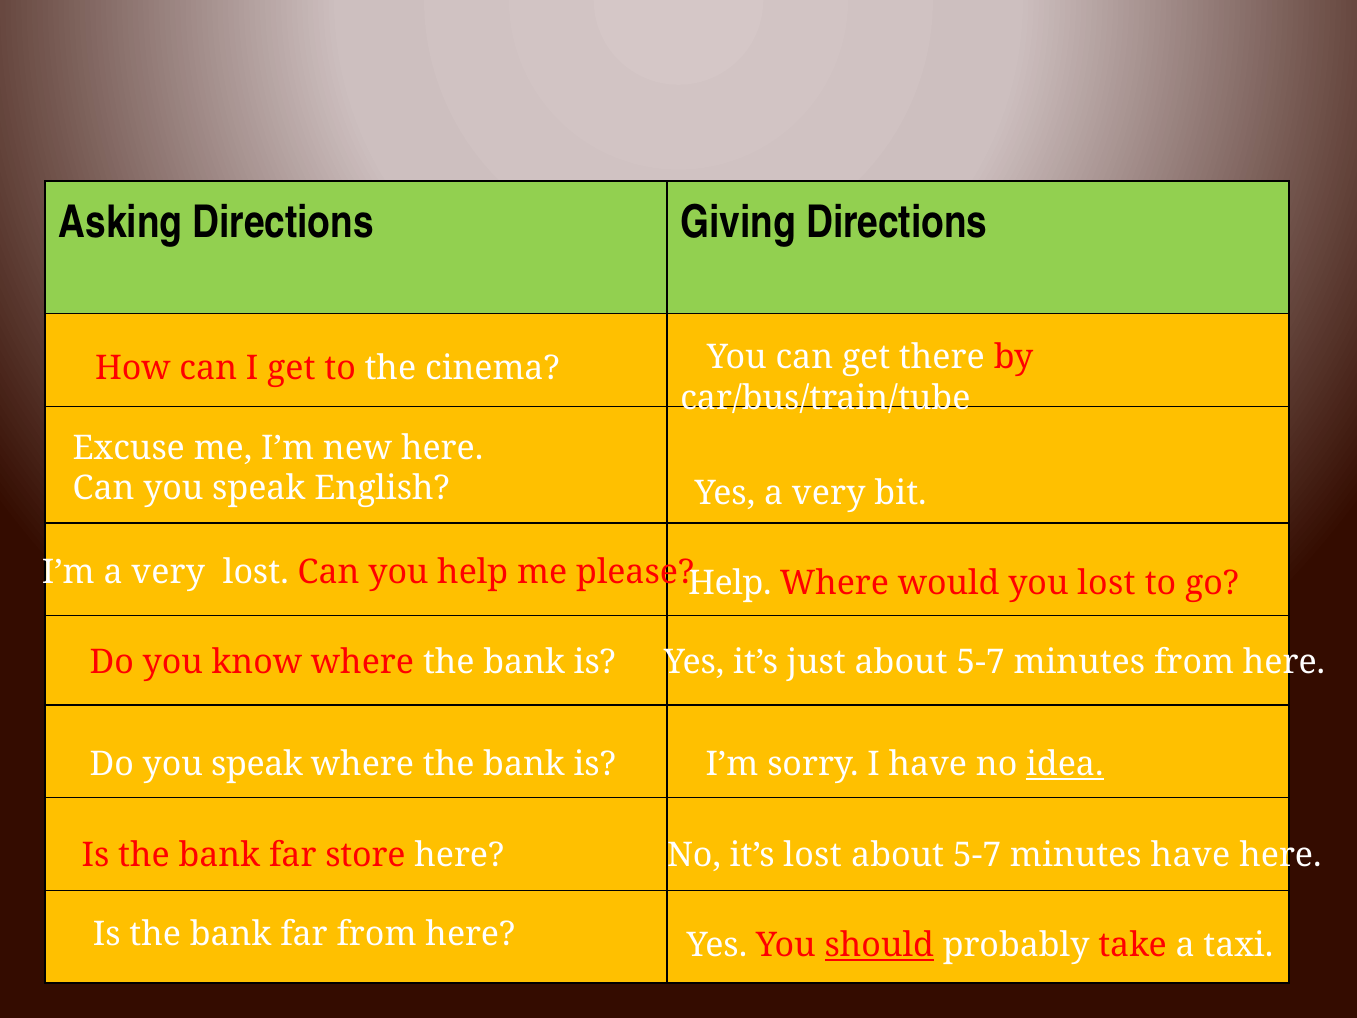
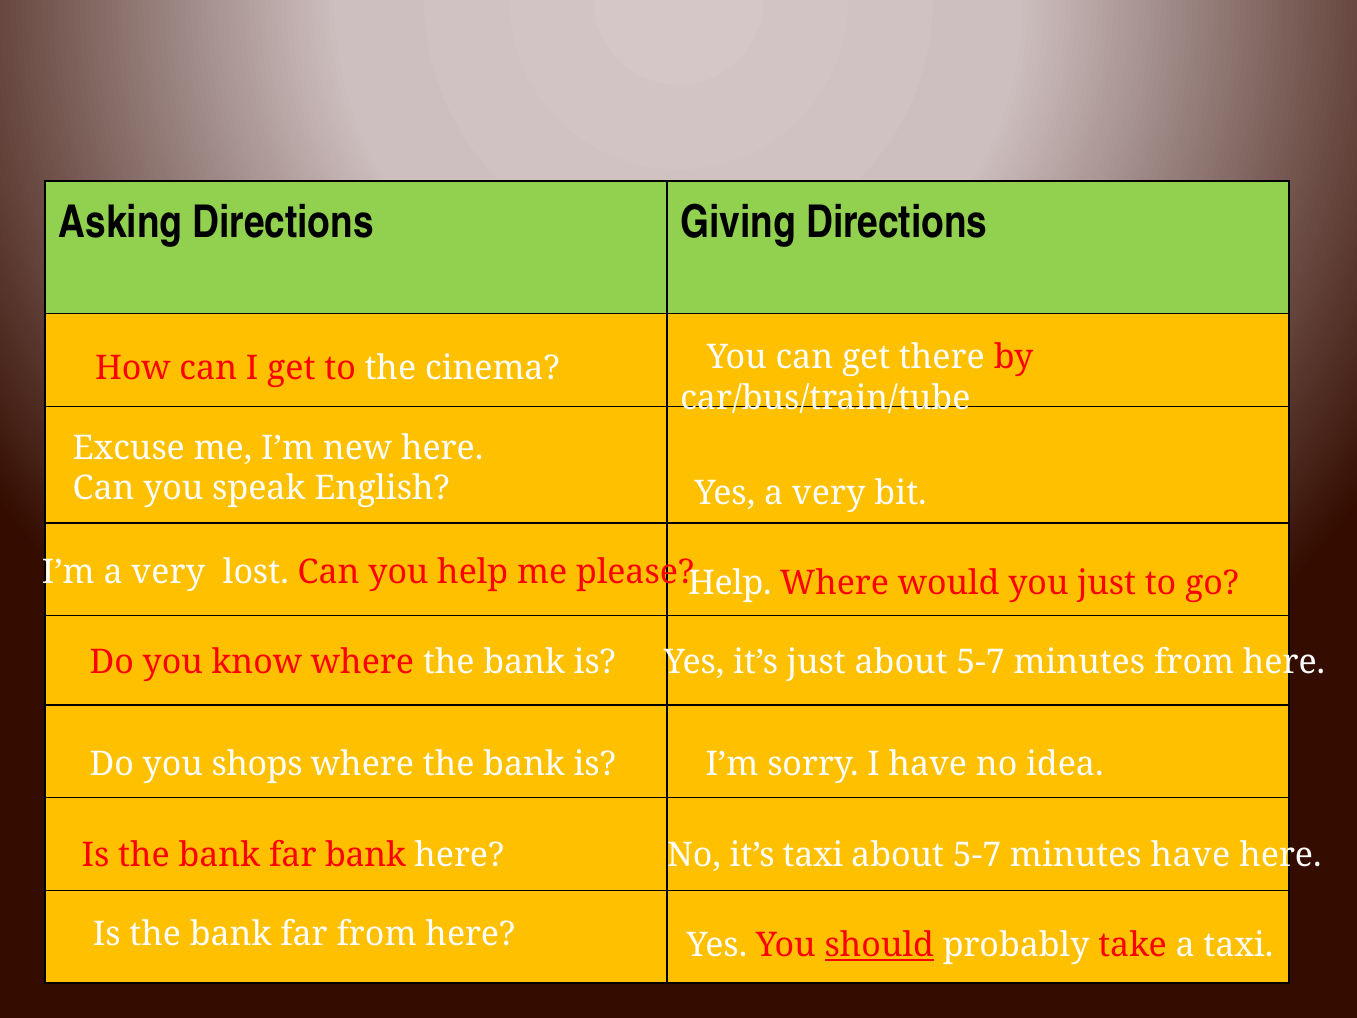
you lost: lost -> just
Do you speak: speak -> shops
idea underline: present -> none
far store: store -> bank
it’s lost: lost -> taxi
